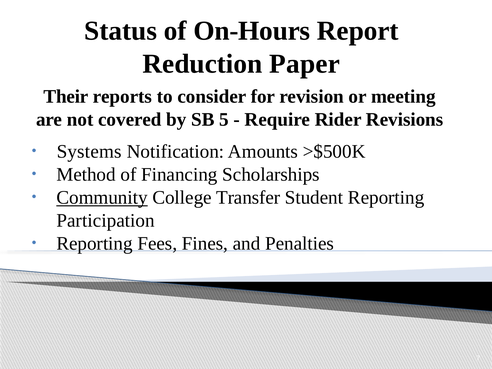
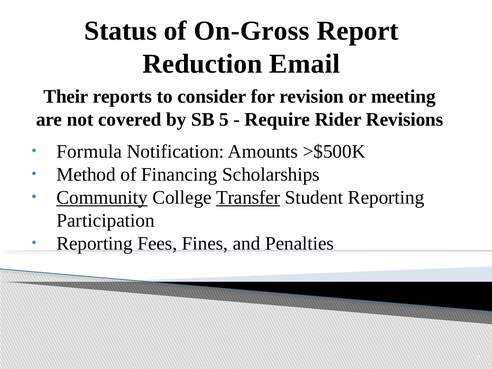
On-Hours: On-Hours -> On-Gross
Paper: Paper -> Email
Systems: Systems -> Formula
Transfer underline: none -> present
